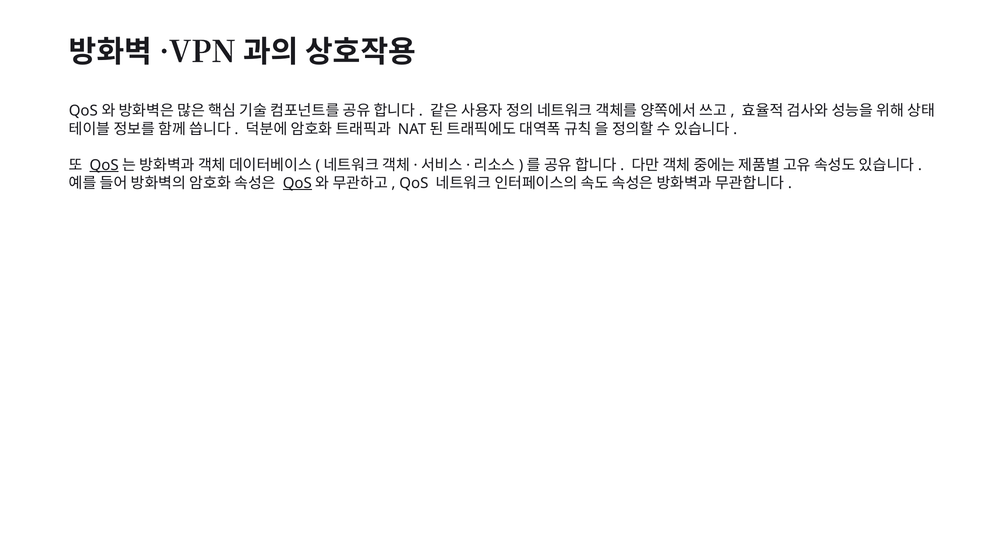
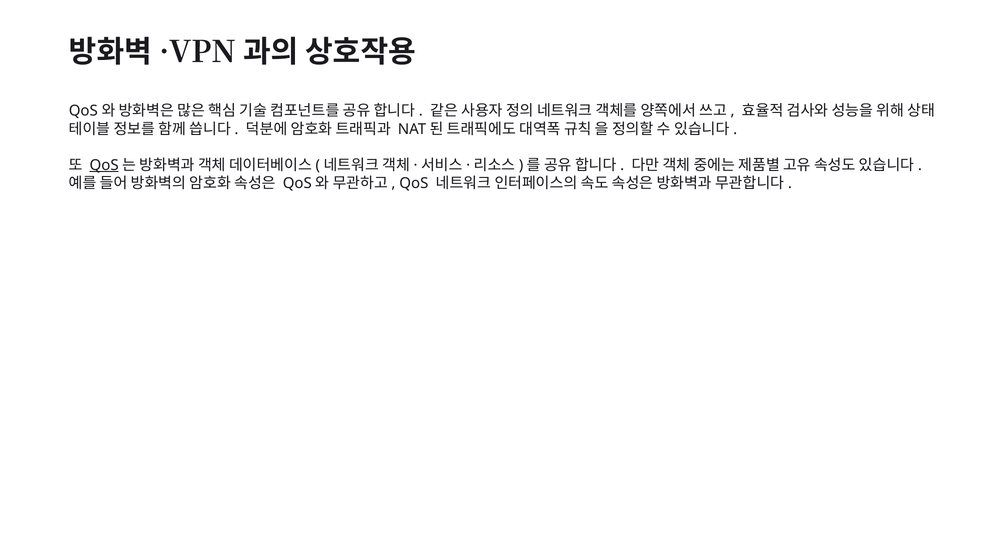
QoS at (297, 183) underline: present -> none
